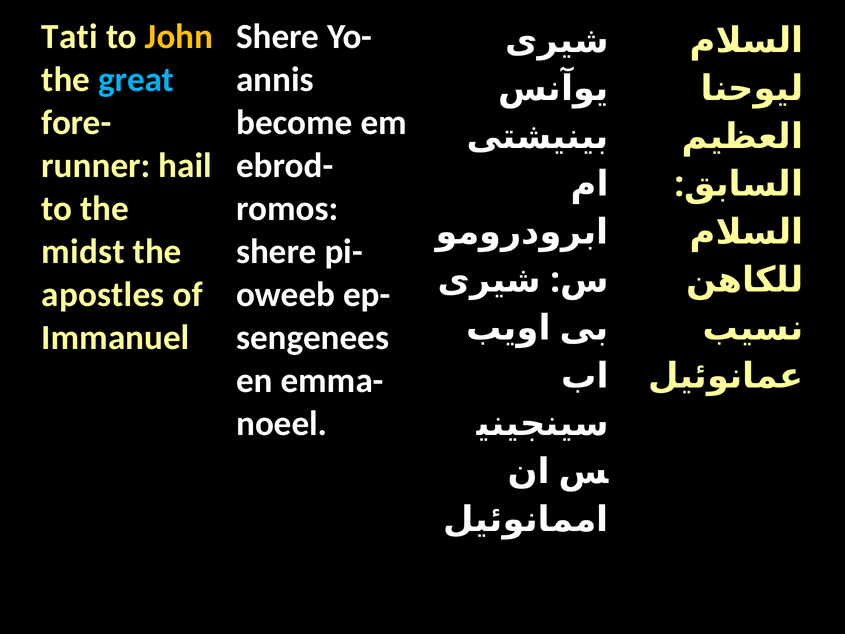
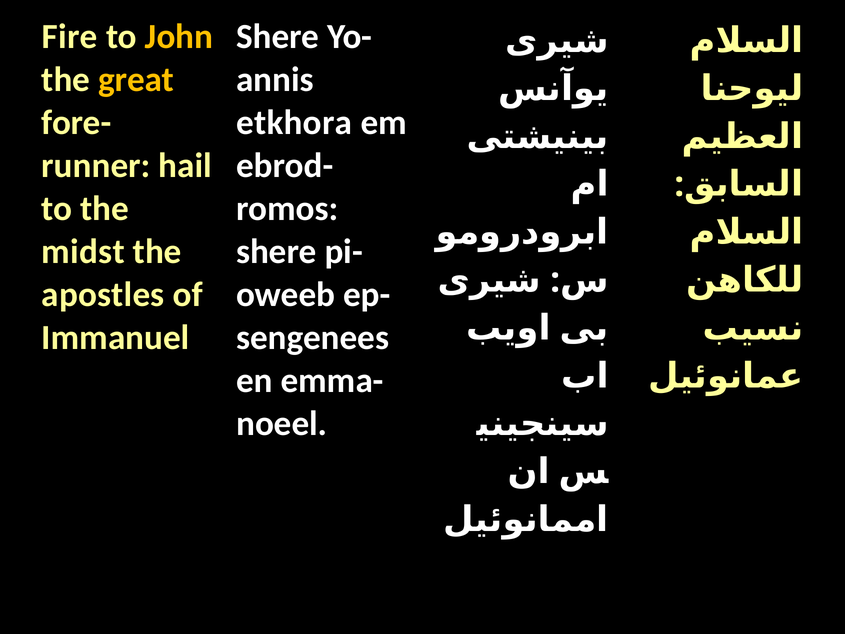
Tati: Tati -> Fire
great colour: light blue -> yellow
become: become -> etkhora
